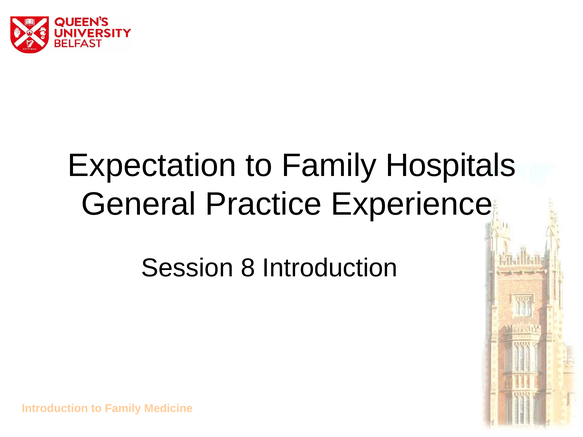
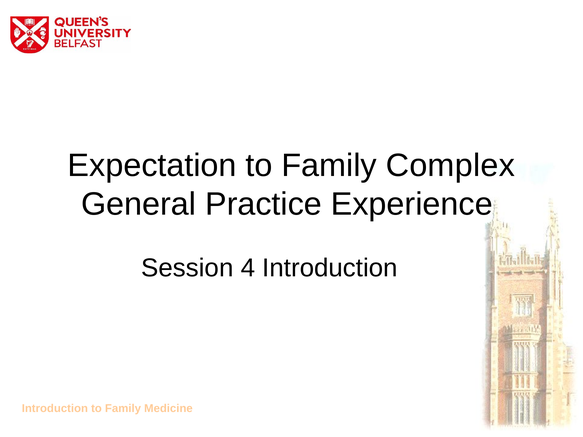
Hospitals: Hospitals -> Complex
8: 8 -> 4
